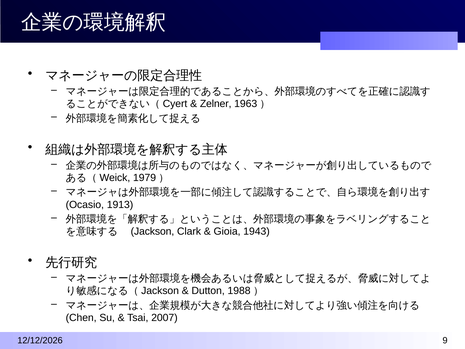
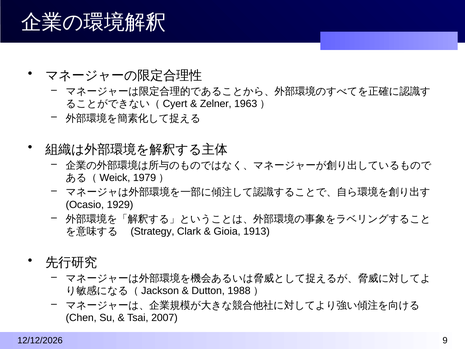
1913: 1913 -> 1929
Jackson: Jackson -> Strategy
1943: 1943 -> 1913
